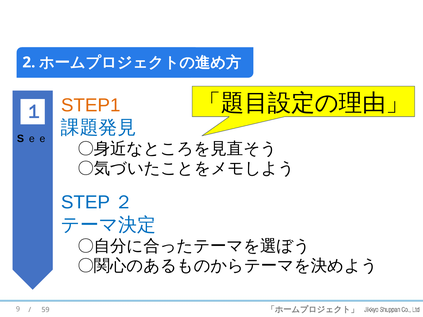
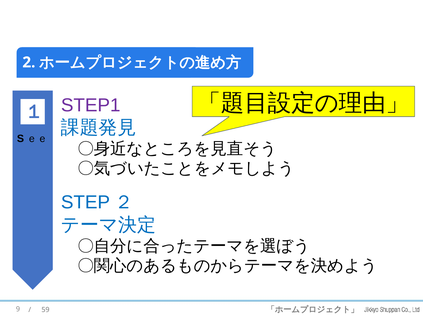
STEP1 colour: orange -> purple
